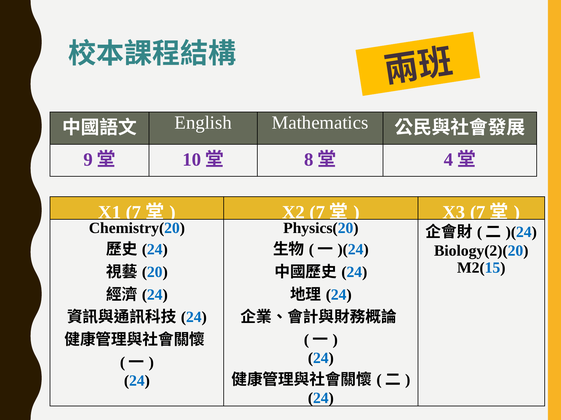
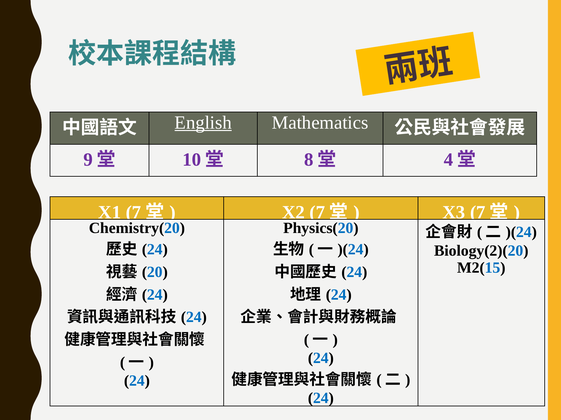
English underline: none -> present
